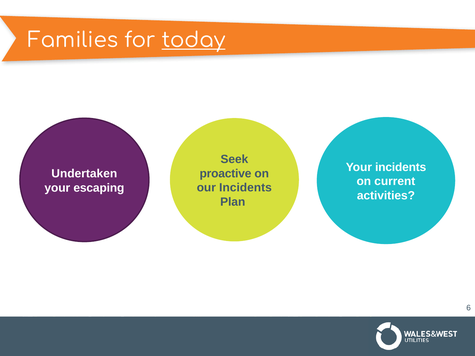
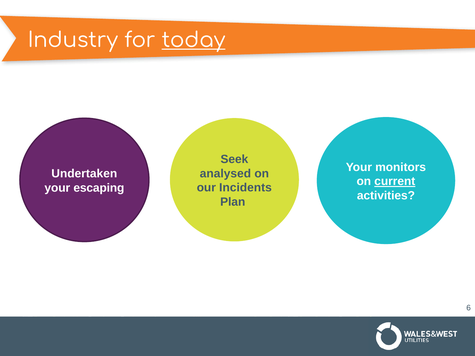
Families: Families -> Industry
Your incidents: incidents -> monitors
proactive: proactive -> analysed
current underline: none -> present
